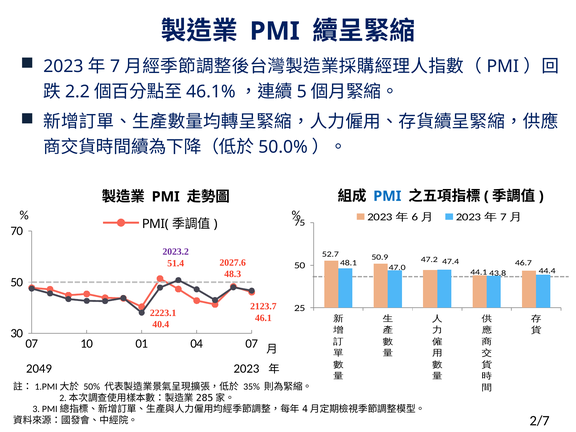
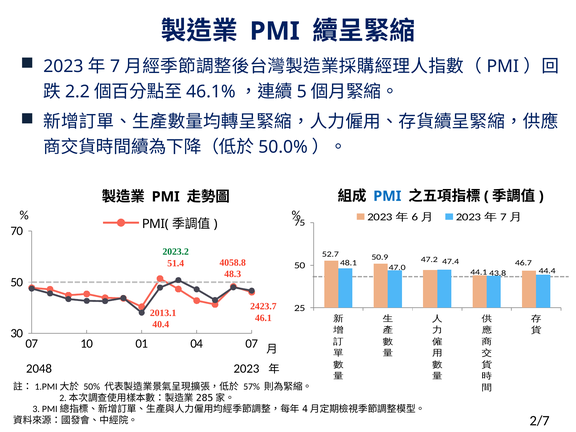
2023.2 colour: purple -> green
2027.6: 2027.6 -> 4058.8
2123.7: 2123.7 -> 2423.7
2223.1: 2223.1 -> 2013.1
2049: 2049 -> 2048
35%: 35% -> 57%
